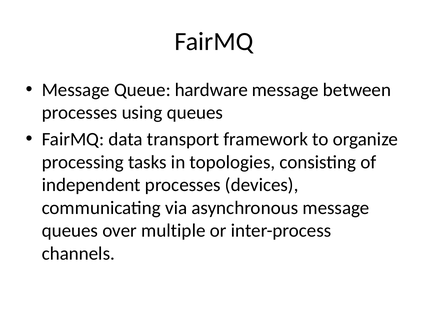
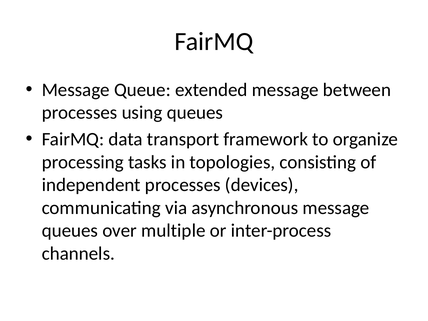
hardware: hardware -> extended
